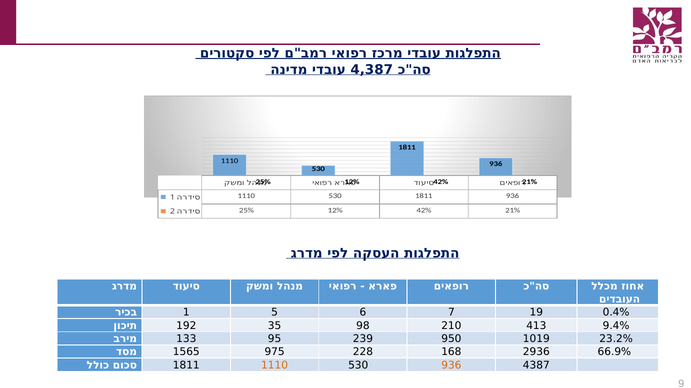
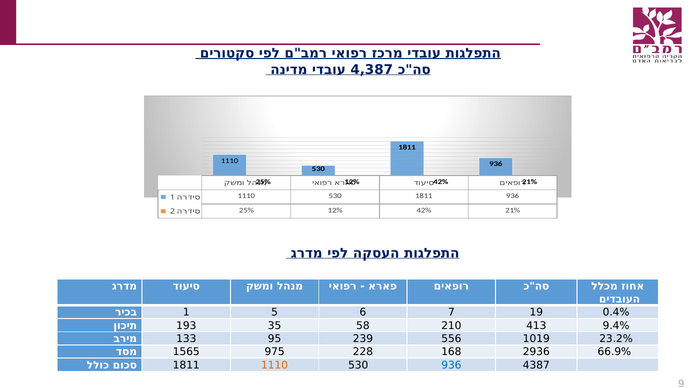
192: 192 -> 193
98: 98 -> 58
950: 950 -> 556
936 at (451, 366) colour: orange -> blue
